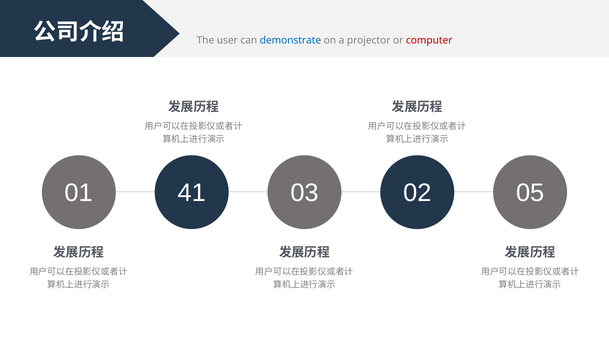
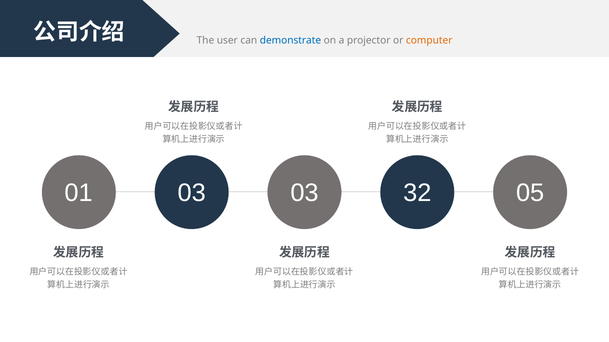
computer colour: red -> orange
01 41: 41 -> 03
02: 02 -> 32
